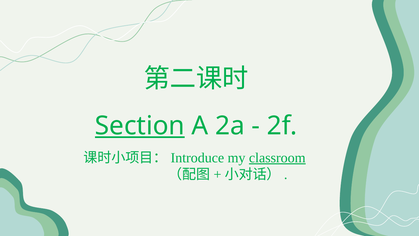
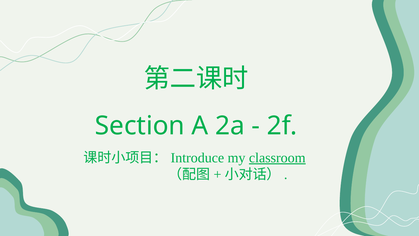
Section underline: present -> none
